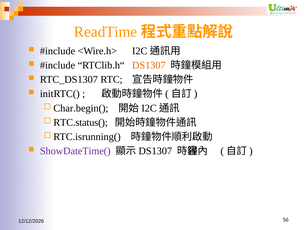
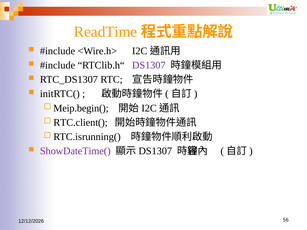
DS1307 colour: orange -> purple
Char.begin(: Char.begin( -> Meip.begin(
RTC.status(: RTC.status( -> RTC.client(
